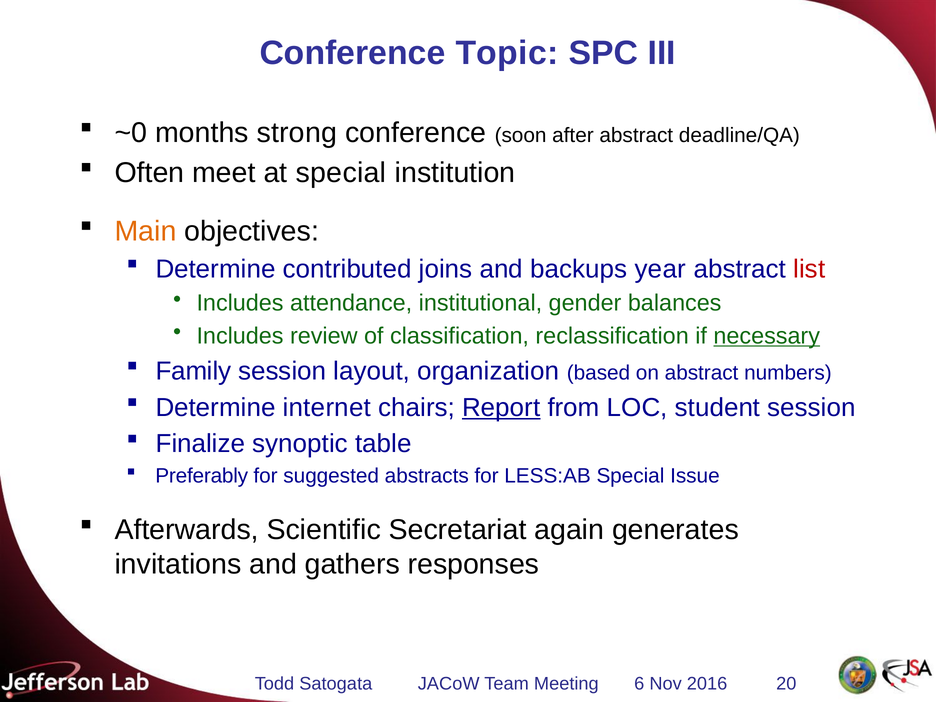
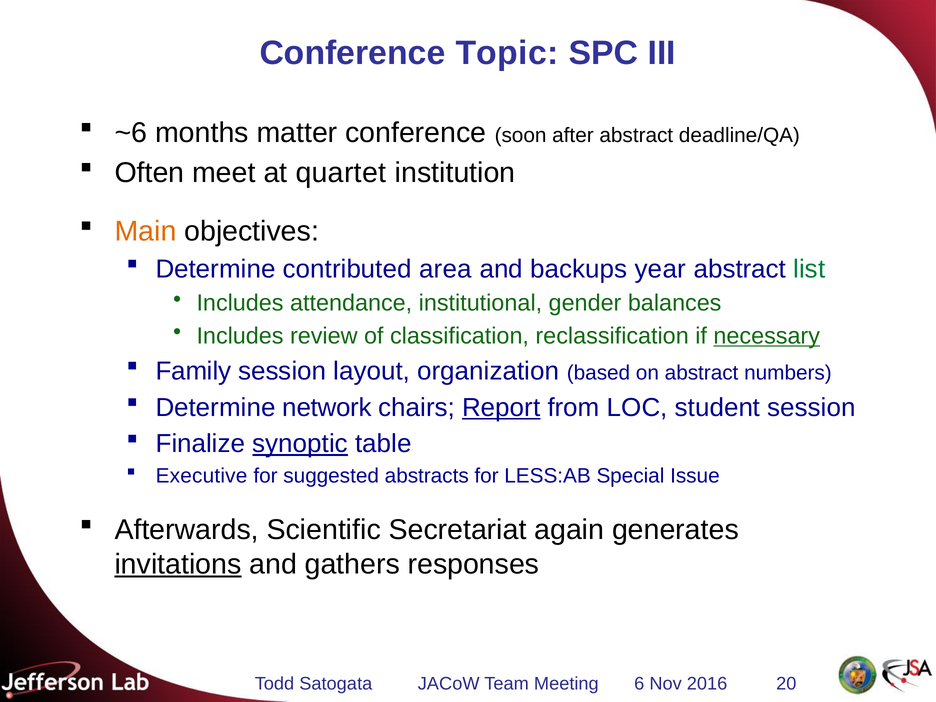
~0: ~0 -> ~6
strong: strong -> matter
at special: special -> quartet
joins: joins -> area
list colour: red -> green
internet: internet -> network
synoptic underline: none -> present
Preferably: Preferably -> Executive
invitations underline: none -> present
